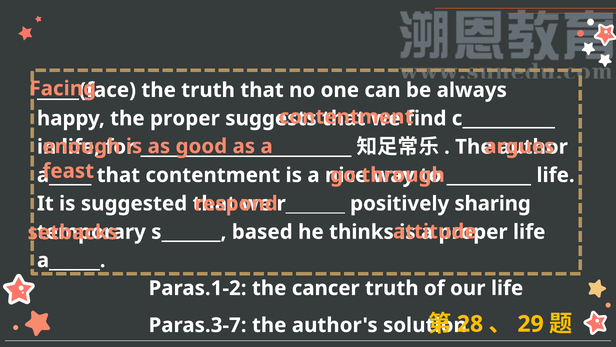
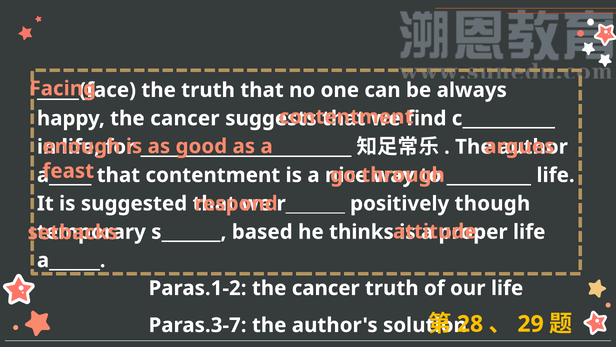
happy the proper: proper -> cancer
sharing: sharing -> though
